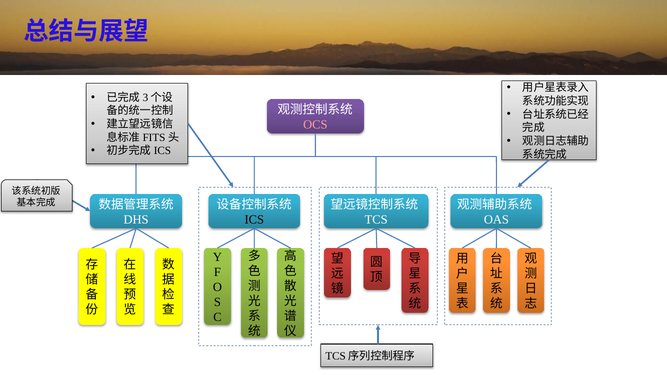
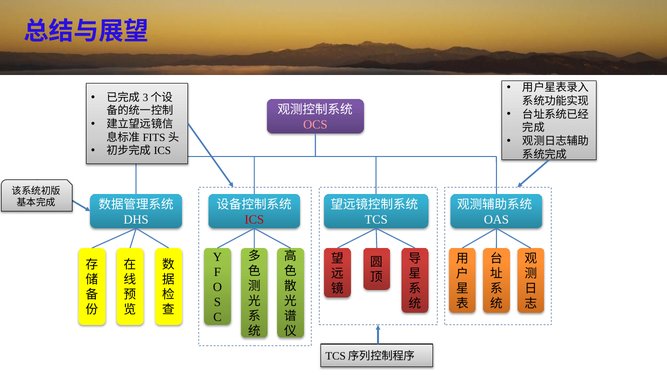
ICS colour: black -> red
